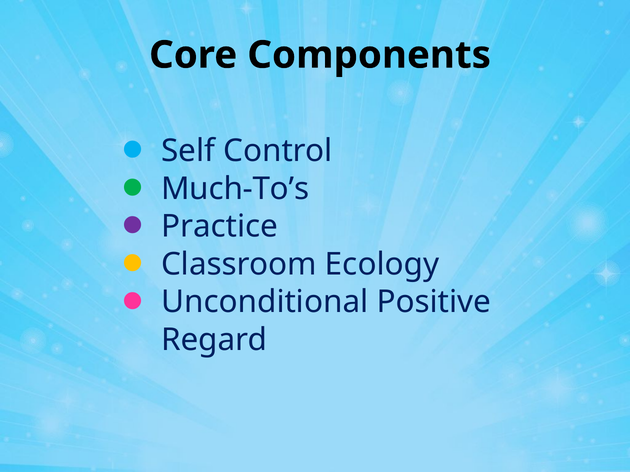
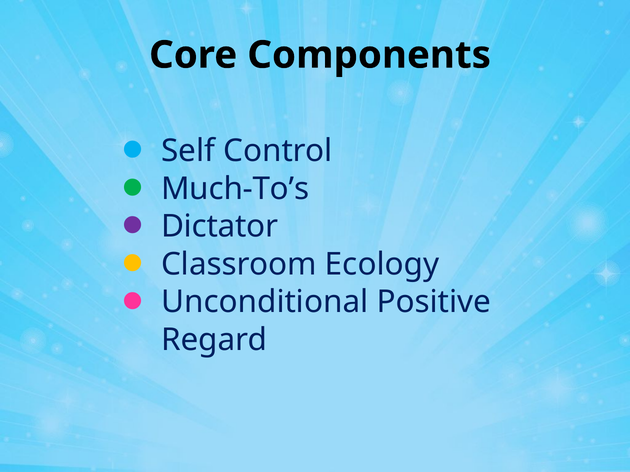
Practice: Practice -> Dictator
